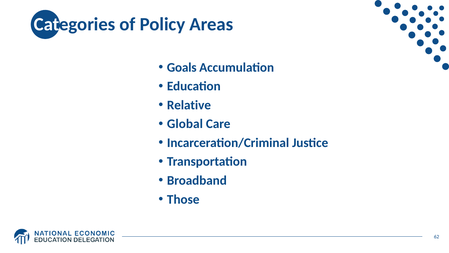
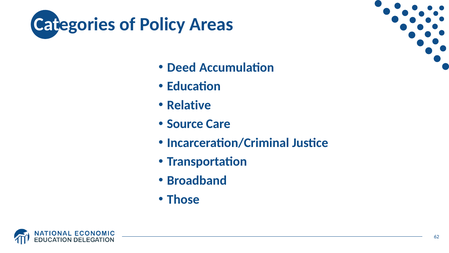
Goals: Goals -> Deed
Global: Global -> Source
